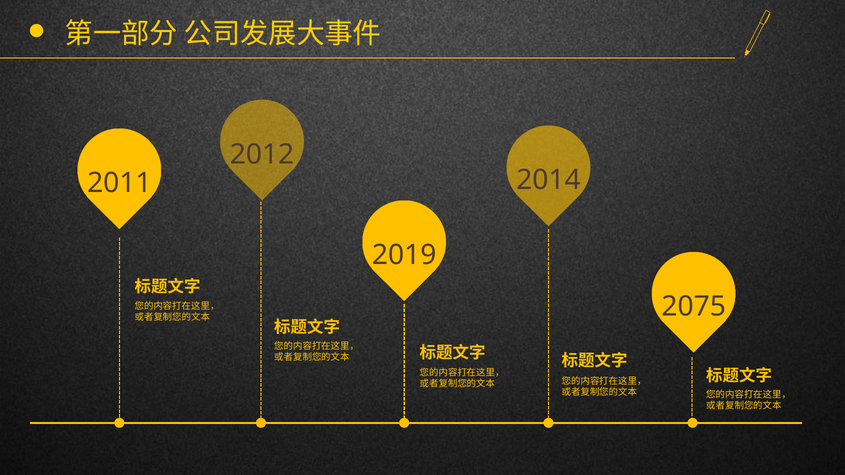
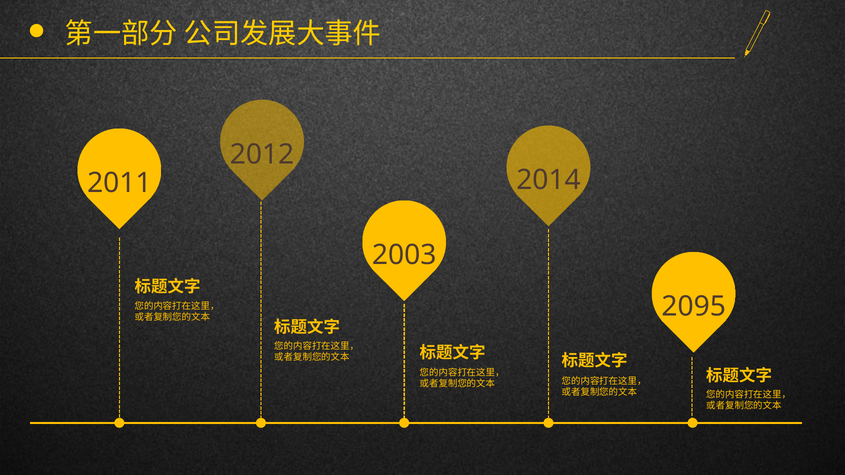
2019: 2019 -> 2003
2075: 2075 -> 2095
